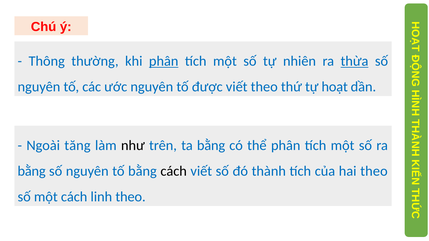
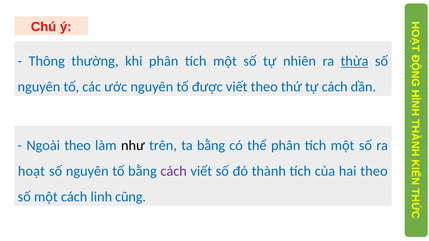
phân at (164, 61) underline: present -> none
tự hoạt: hoạt -> cách
Ngoài tăng: tăng -> theo
bằng at (32, 171): bằng -> hoạt
cách at (174, 171) colour: black -> purple
linh theo: theo -> cũng
